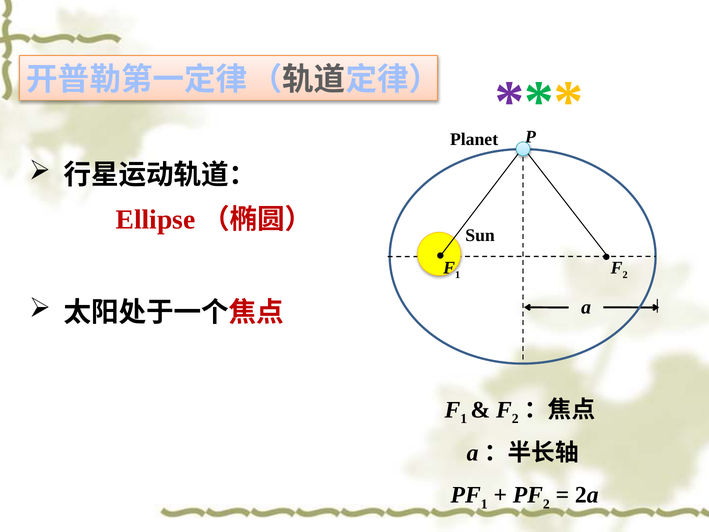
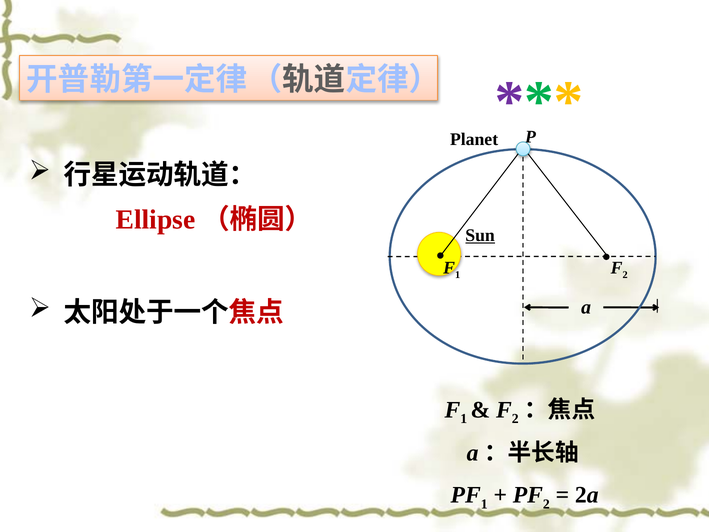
Sun underline: none -> present
